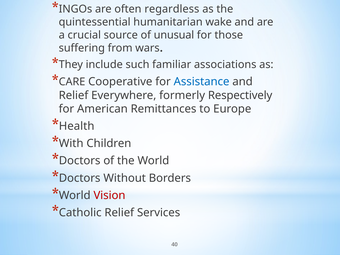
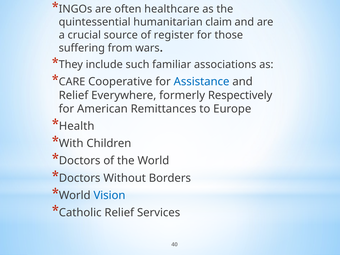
regardless: regardless -> healthcare
wake: wake -> claim
unusual: unusual -> register
Vision colour: red -> blue
